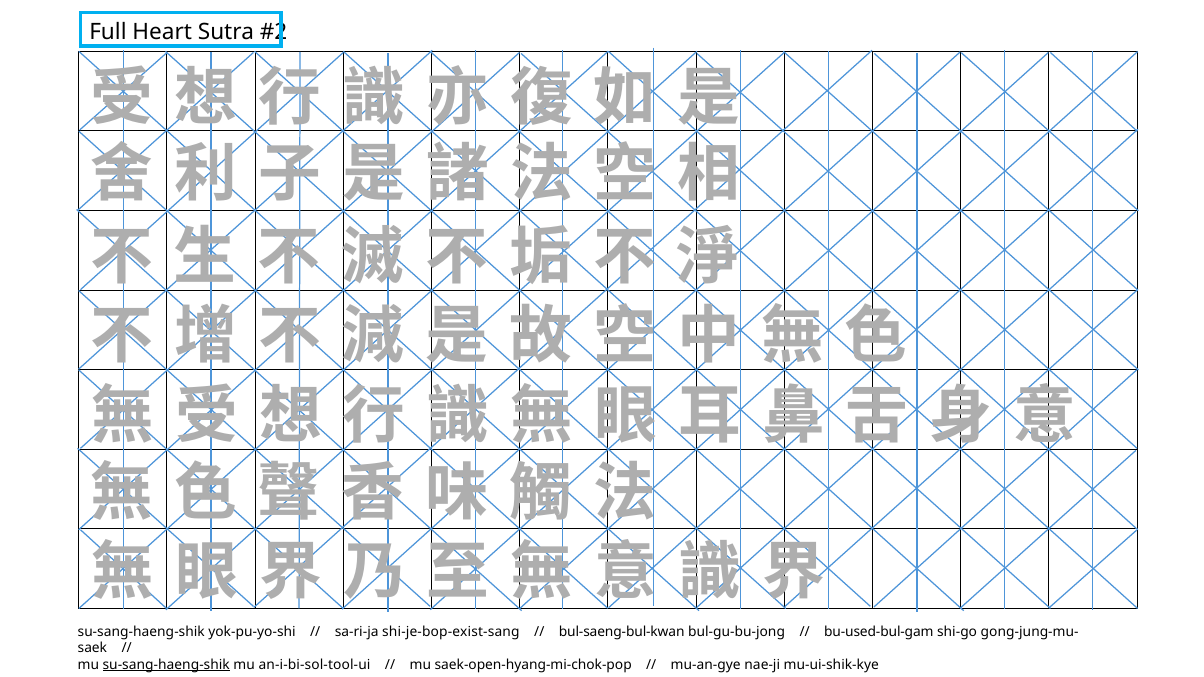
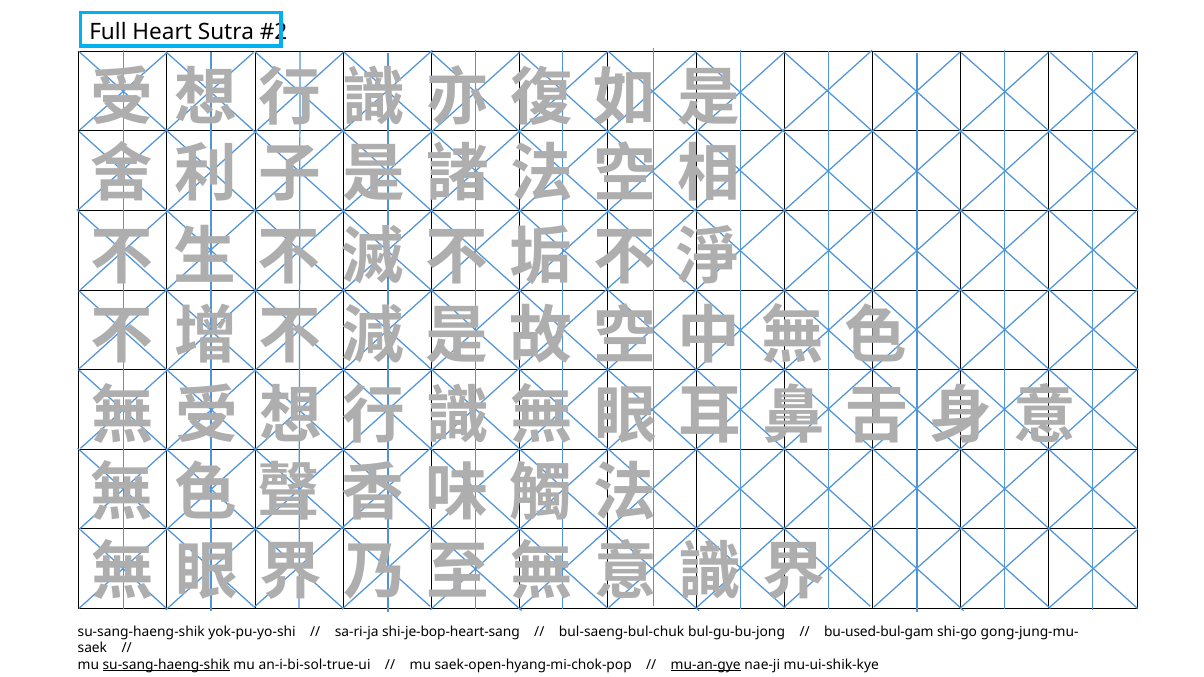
shi-je-bop-exist-sang: shi-je-bop-exist-sang -> shi-je-bop-heart-sang
bul-saeng-bul-kwan: bul-saeng-bul-kwan -> bul-saeng-bul-chuk
an-i-bi-sol-tool-ui: an-i-bi-sol-tool-ui -> an-i-bi-sol-true-ui
mu-an-gye underline: none -> present
